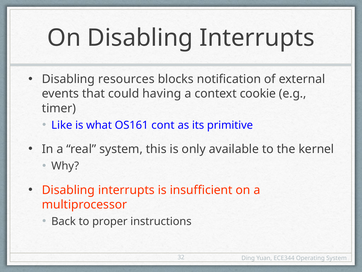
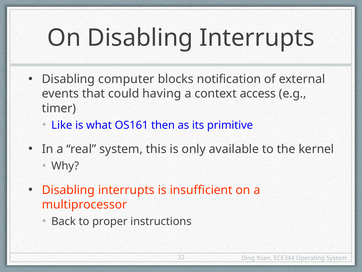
resources: resources -> computer
cookie: cookie -> access
cont: cont -> then
